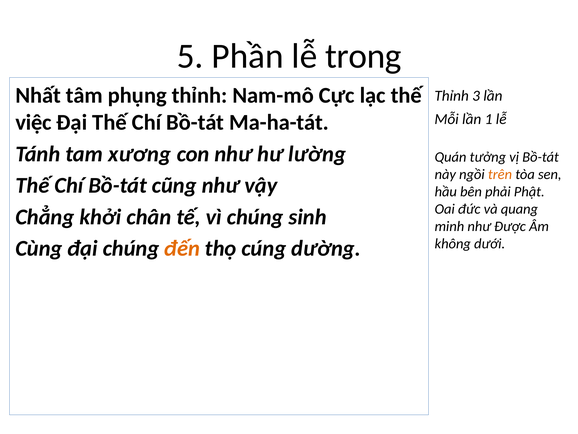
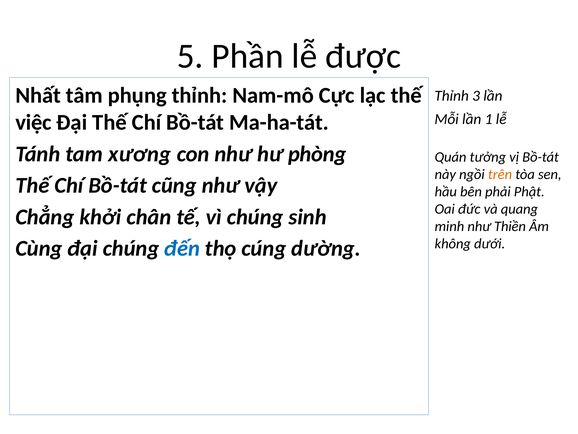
trong: trong -> được
lường: lường -> phòng
Được: Được -> Thiền
đến colour: orange -> blue
